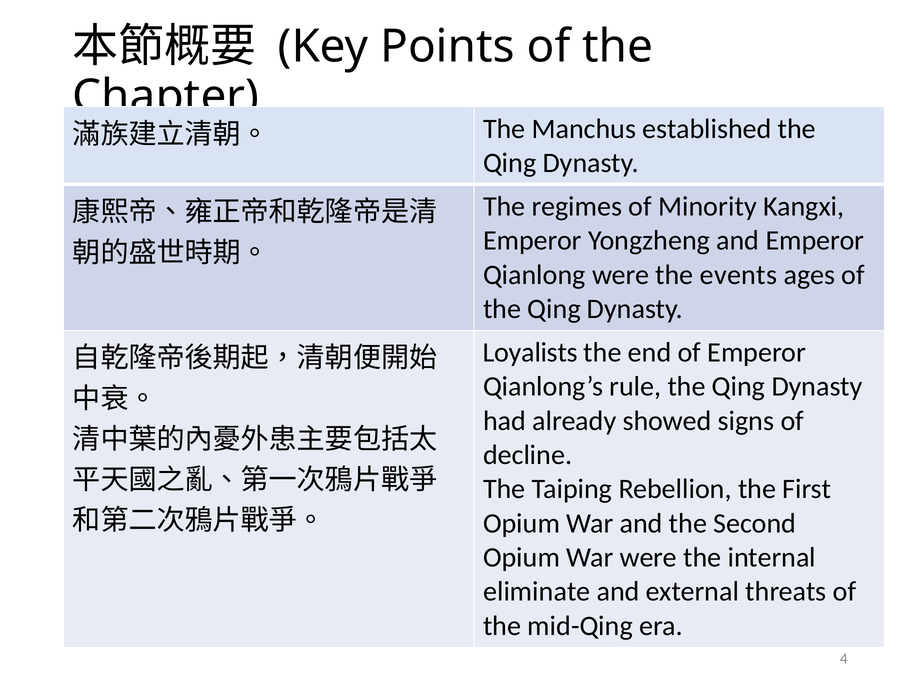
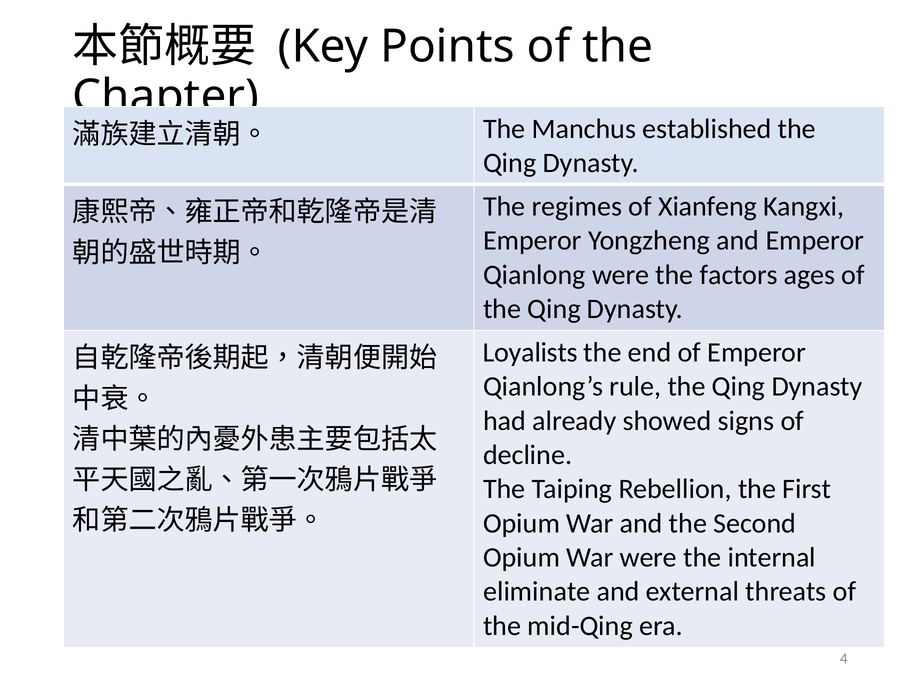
Minority: Minority -> Xianfeng
events: events -> factors
